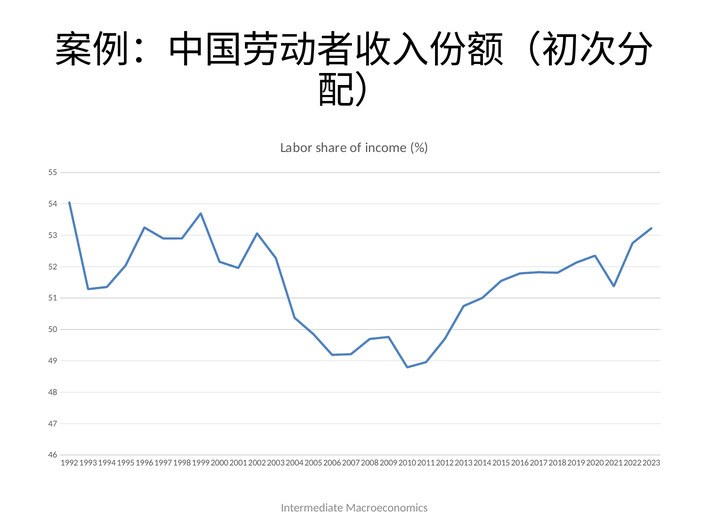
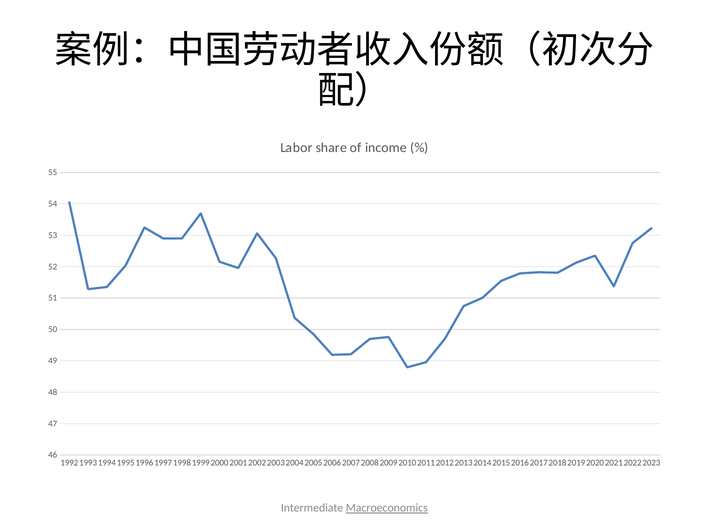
Macroeconomics underline: none -> present
